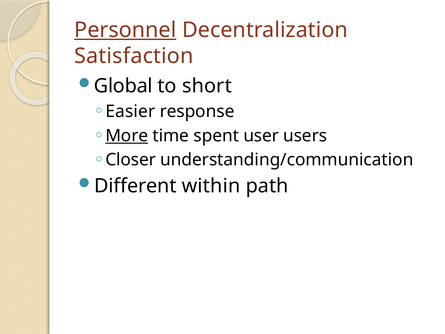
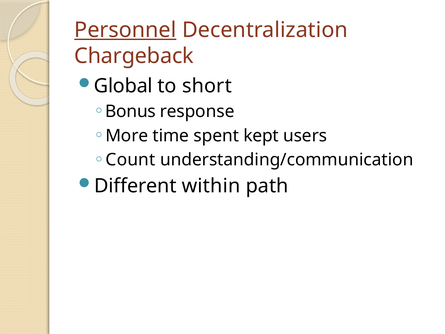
Satisfaction: Satisfaction -> Chargeback
Easier: Easier -> Bonus
More underline: present -> none
user: user -> kept
Closer: Closer -> Count
